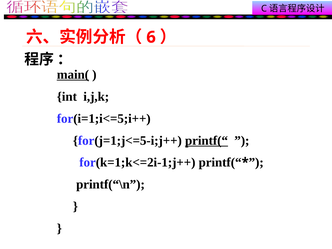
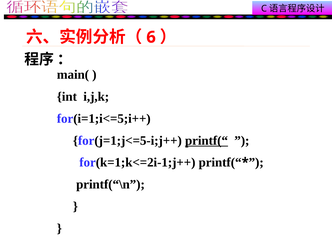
main( underline: present -> none
